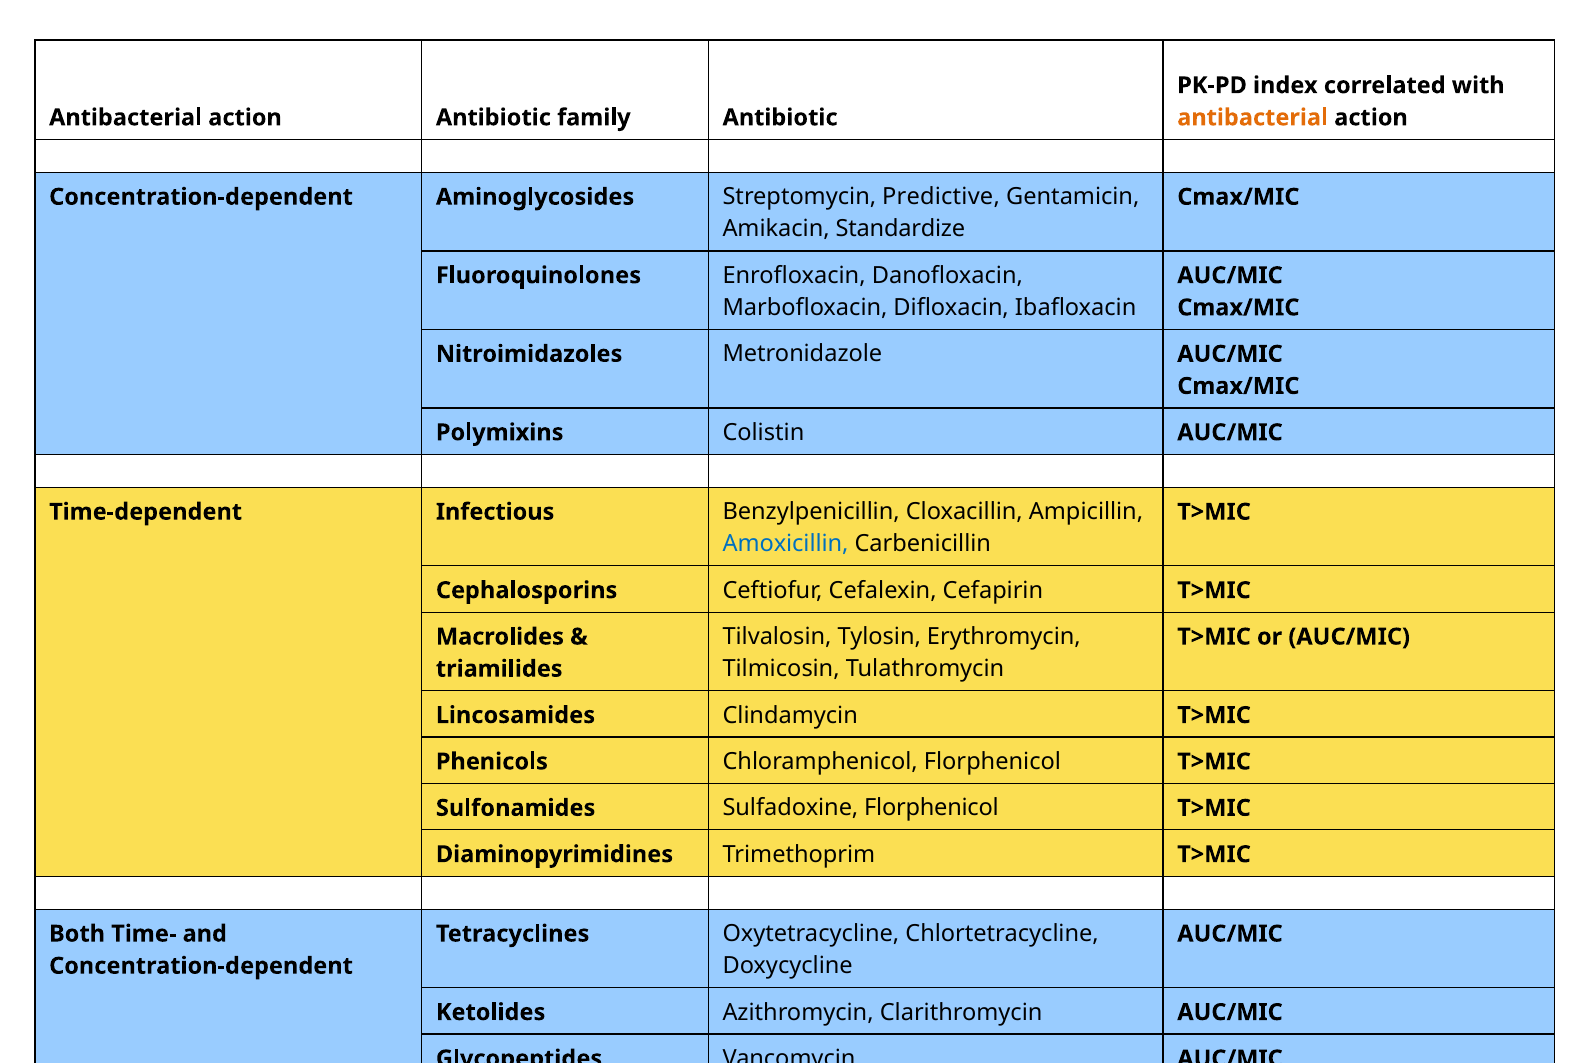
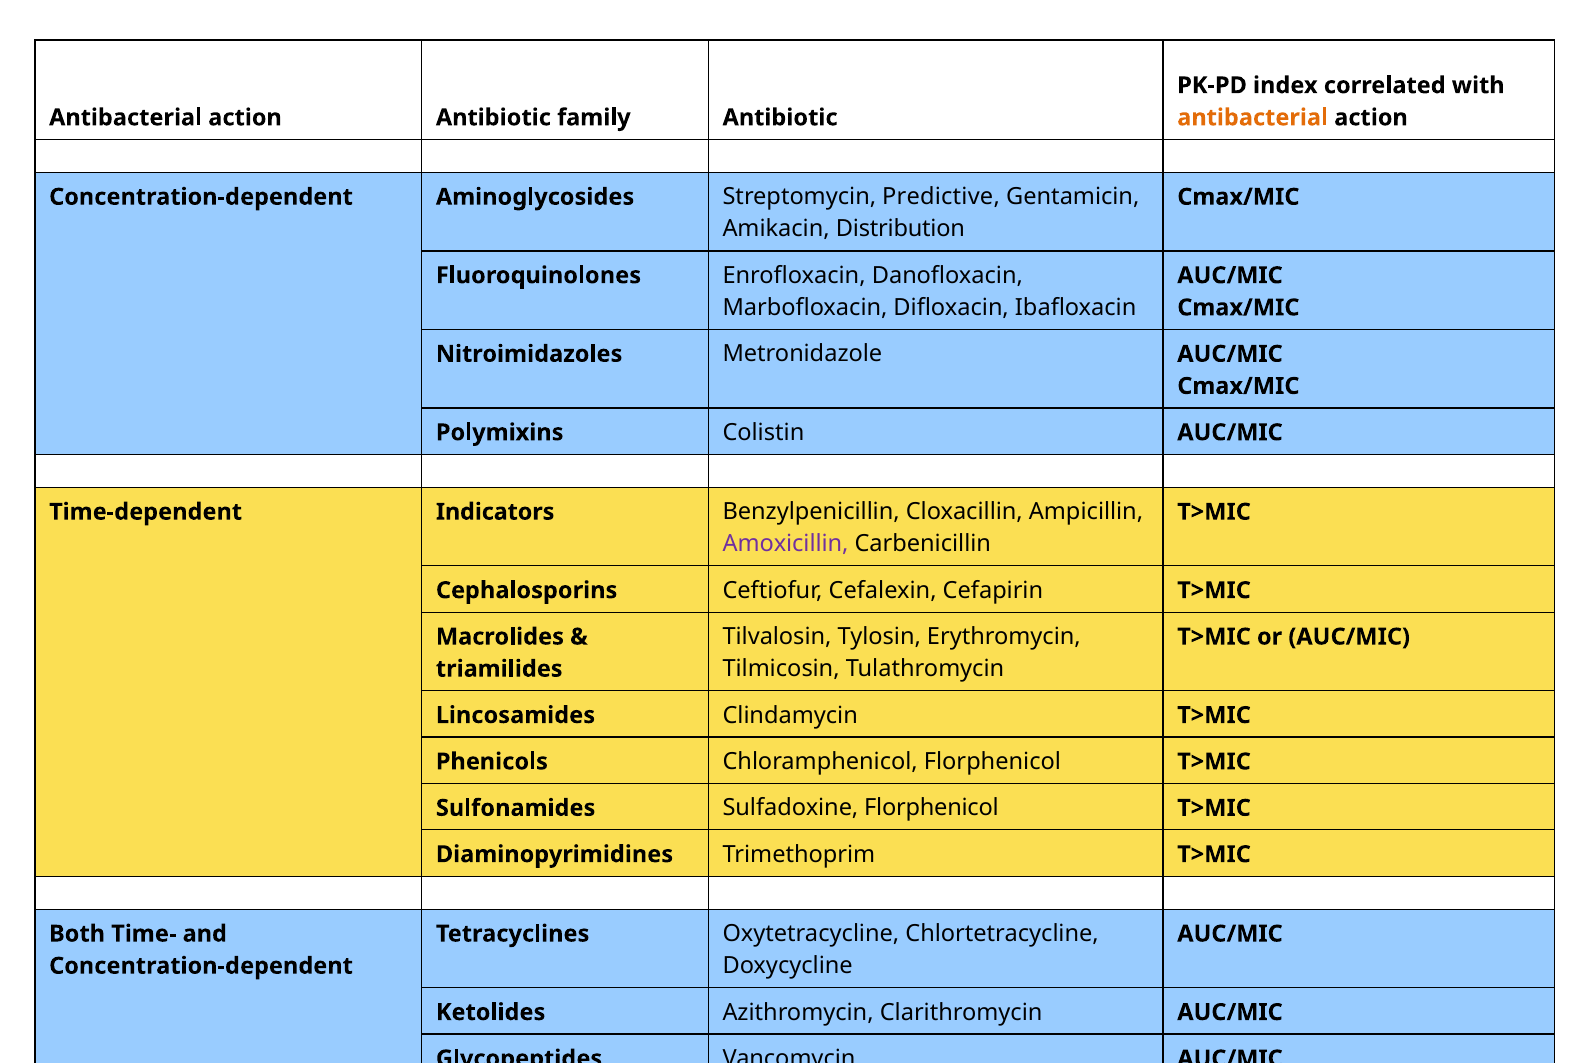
Standardize: Standardize -> Distribution
Infectious: Infectious -> Indicators
Amoxicillin colour: blue -> purple
